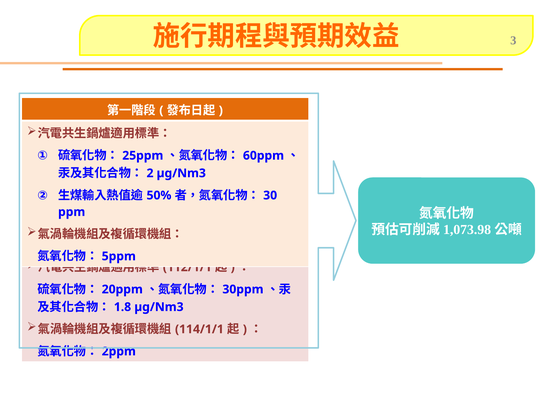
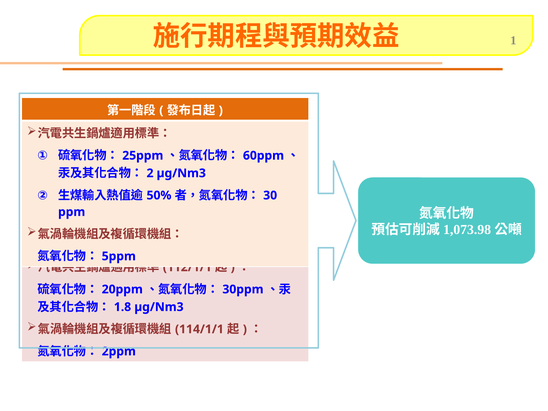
3: 3 -> 1
